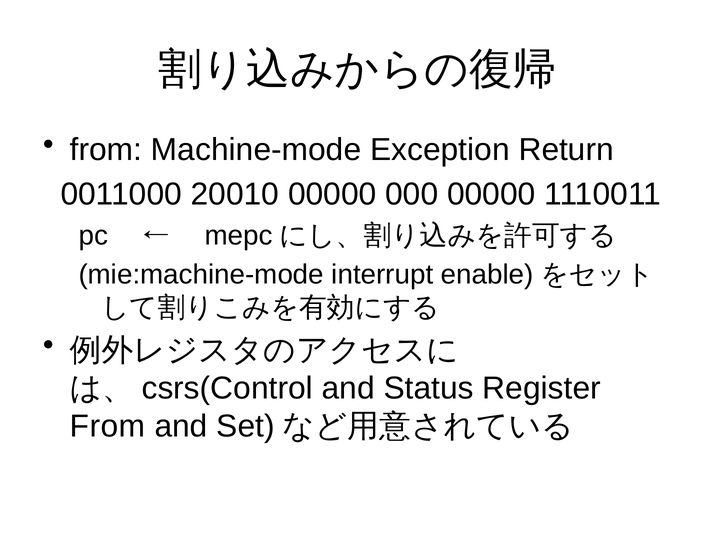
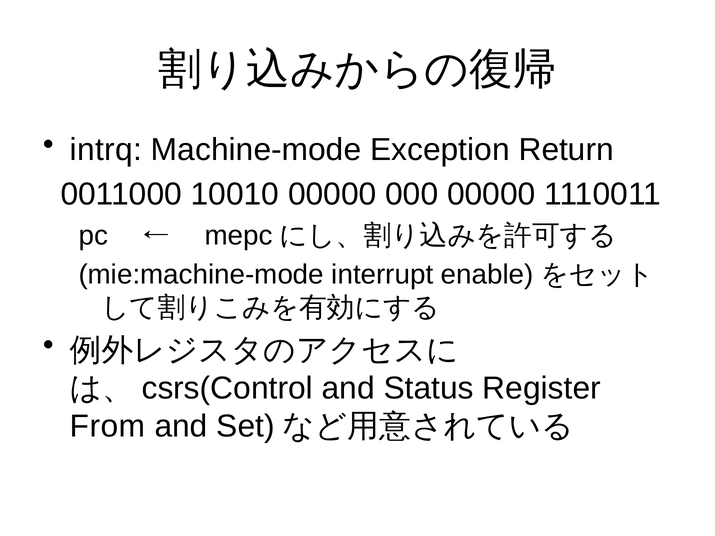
from at (106, 150): from -> intrq
20010: 20010 -> 10010
